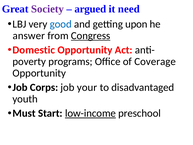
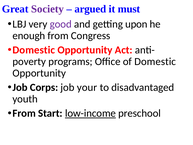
need: need -> must
good colour: blue -> purple
answer: answer -> enough
Congress underline: present -> none
of Coverage: Coverage -> Domestic
Must at (24, 113): Must -> From
